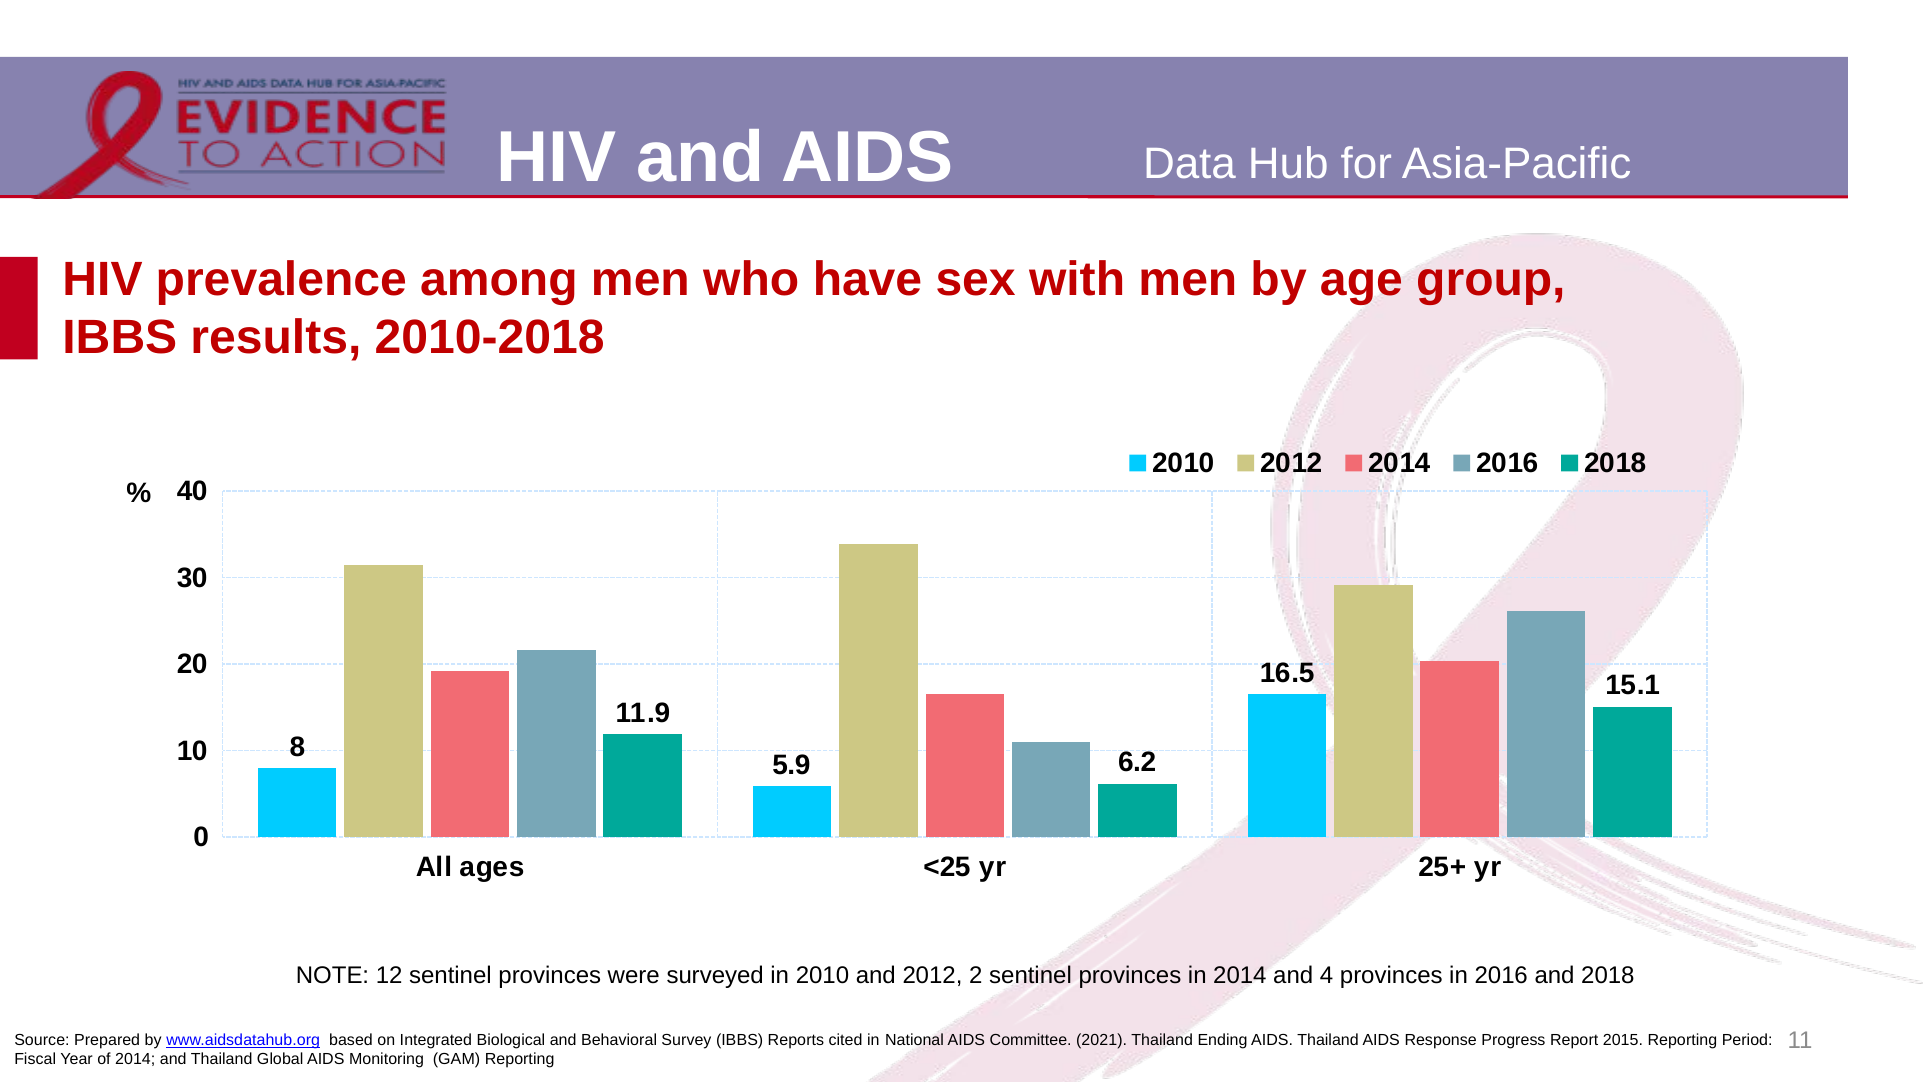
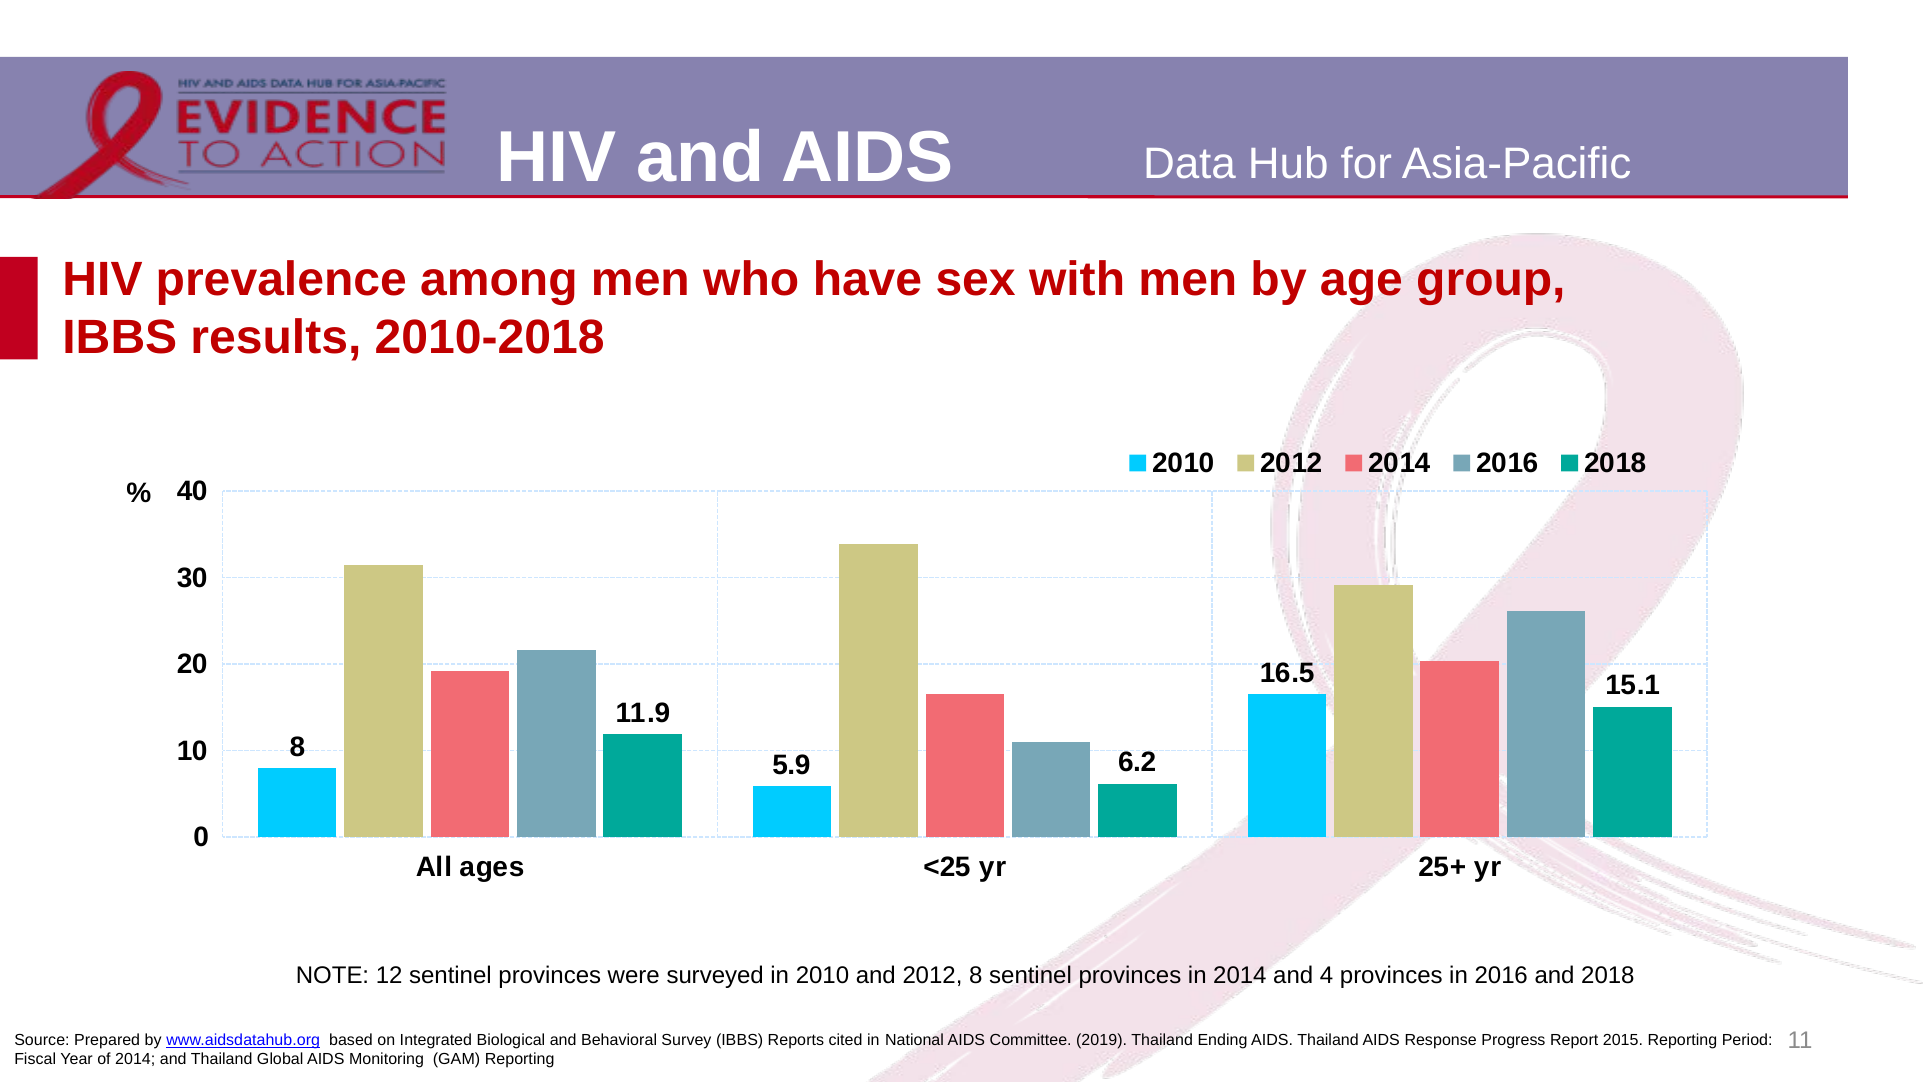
2012 2: 2 -> 8
2021: 2021 -> 2019
